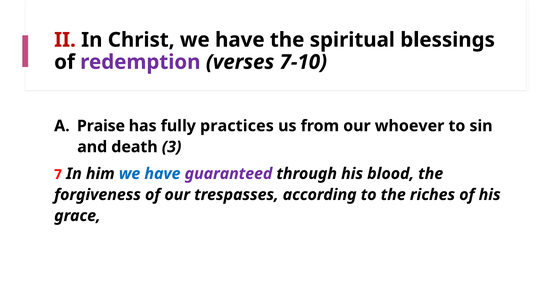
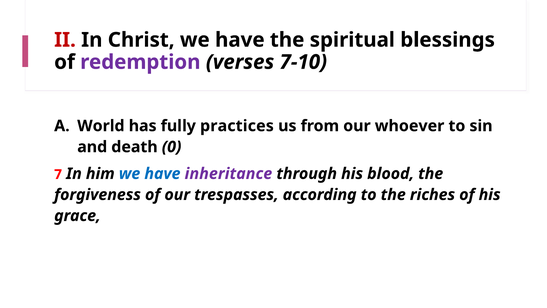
Praise: Praise -> World
3: 3 -> 0
guaranteed: guaranteed -> inheritance
